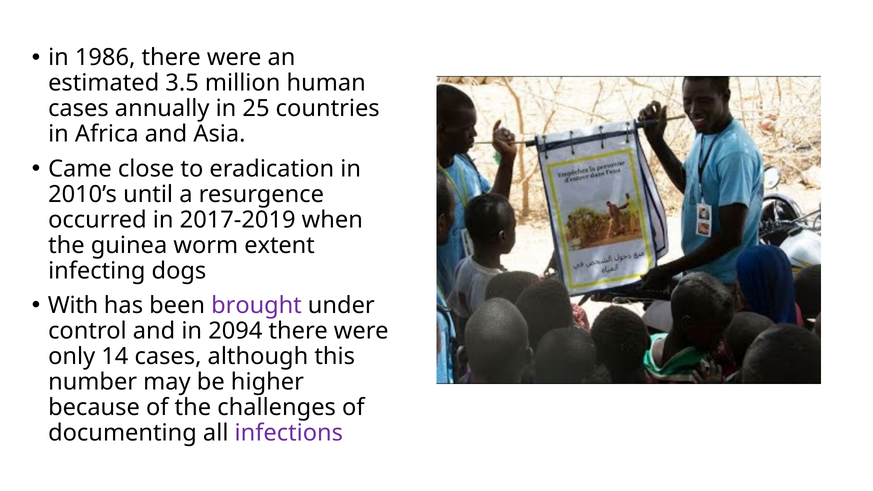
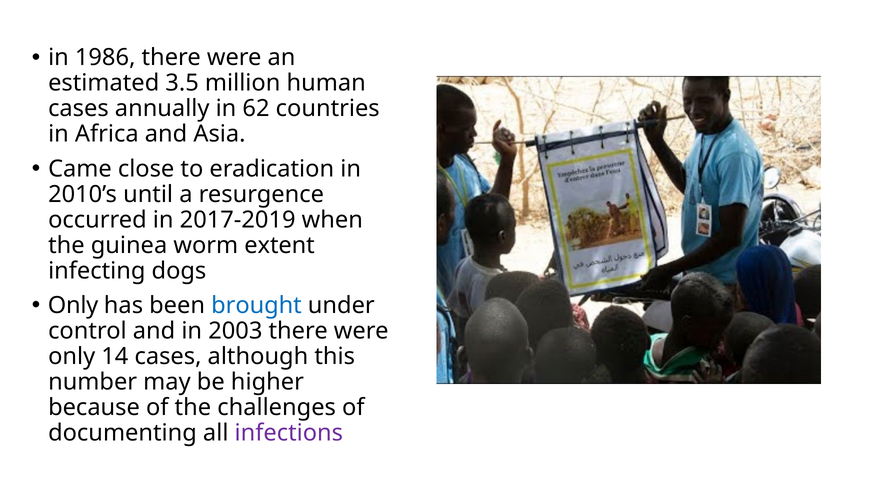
25: 25 -> 62
With at (73, 305): With -> Only
brought colour: purple -> blue
2094: 2094 -> 2003
